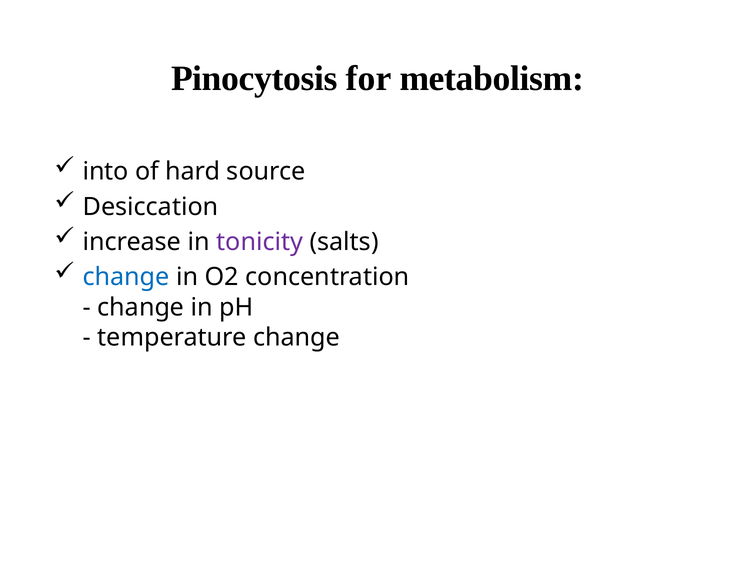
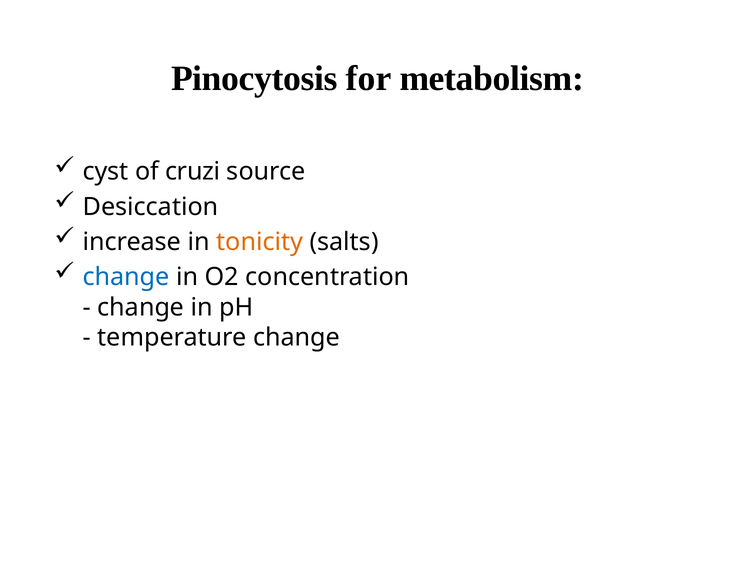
into: into -> cyst
hard: hard -> cruzi
tonicity colour: purple -> orange
